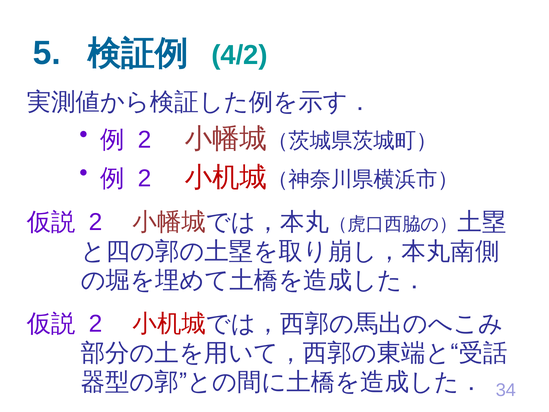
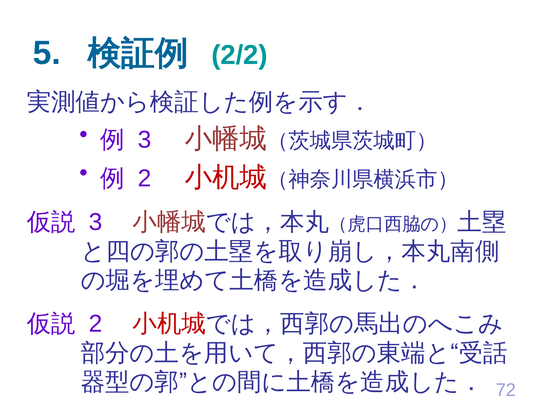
4/2: 4/2 -> 2/2
2 at (145, 140): 2 -> 3
2 at (96, 222): 2 -> 3
34: 34 -> 72
